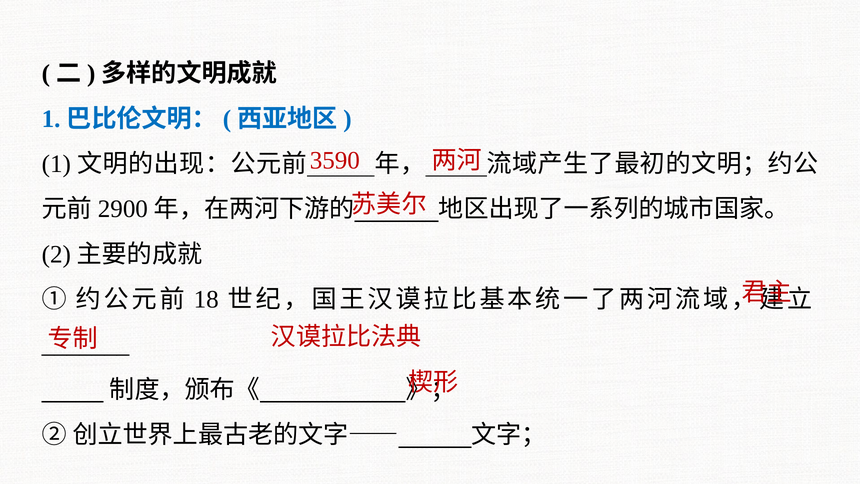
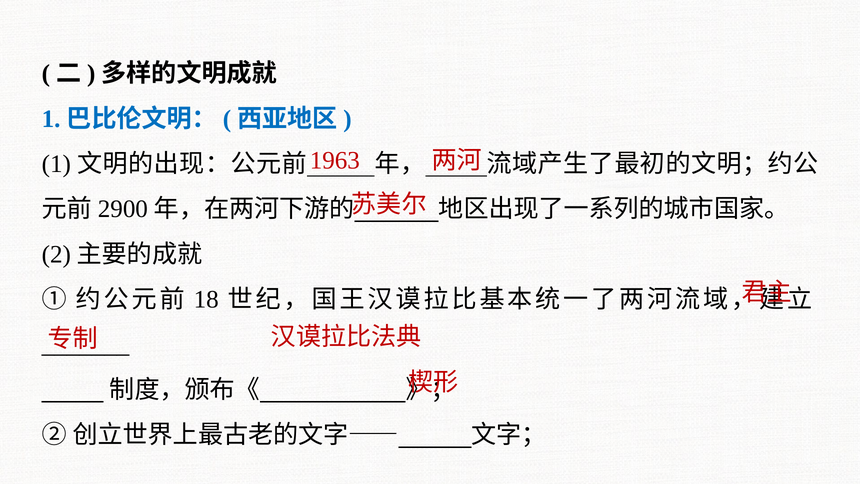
3590: 3590 -> 1963
